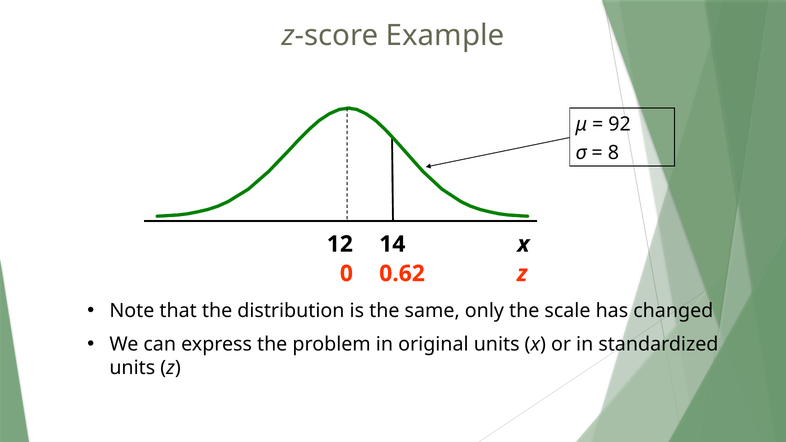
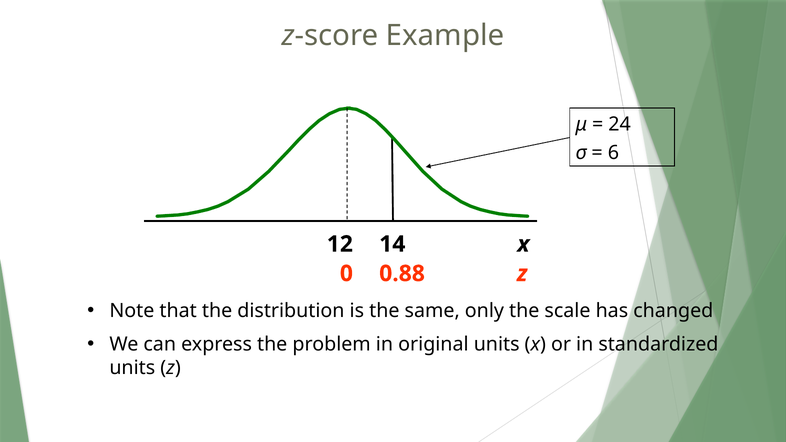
92: 92 -> 24
8: 8 -> 6
0.62: 0.62 -> 0.88
